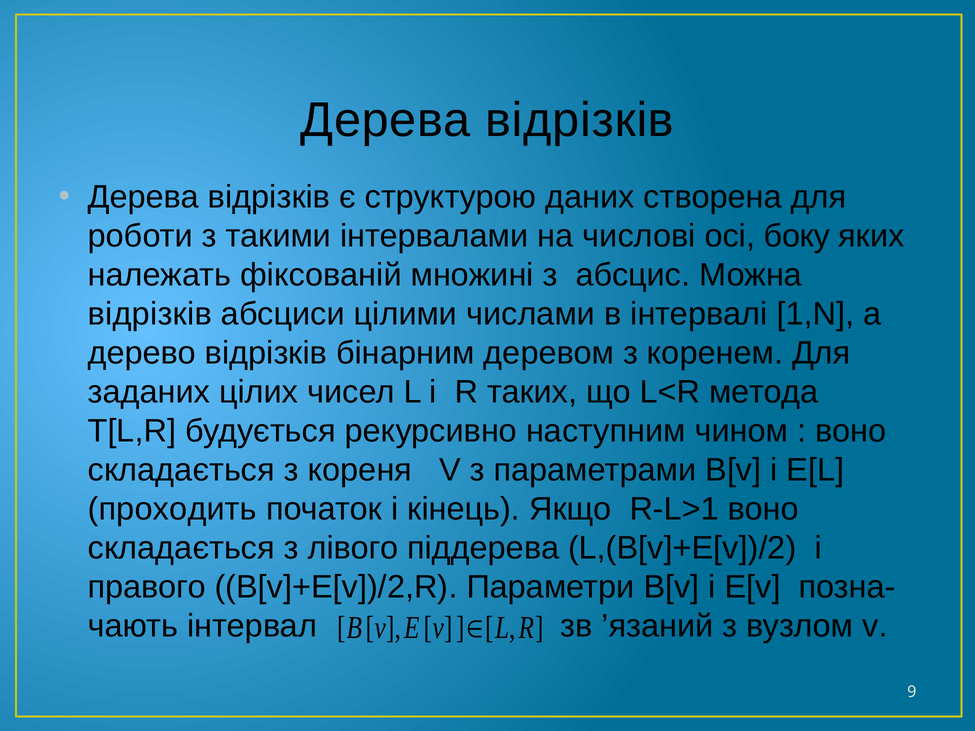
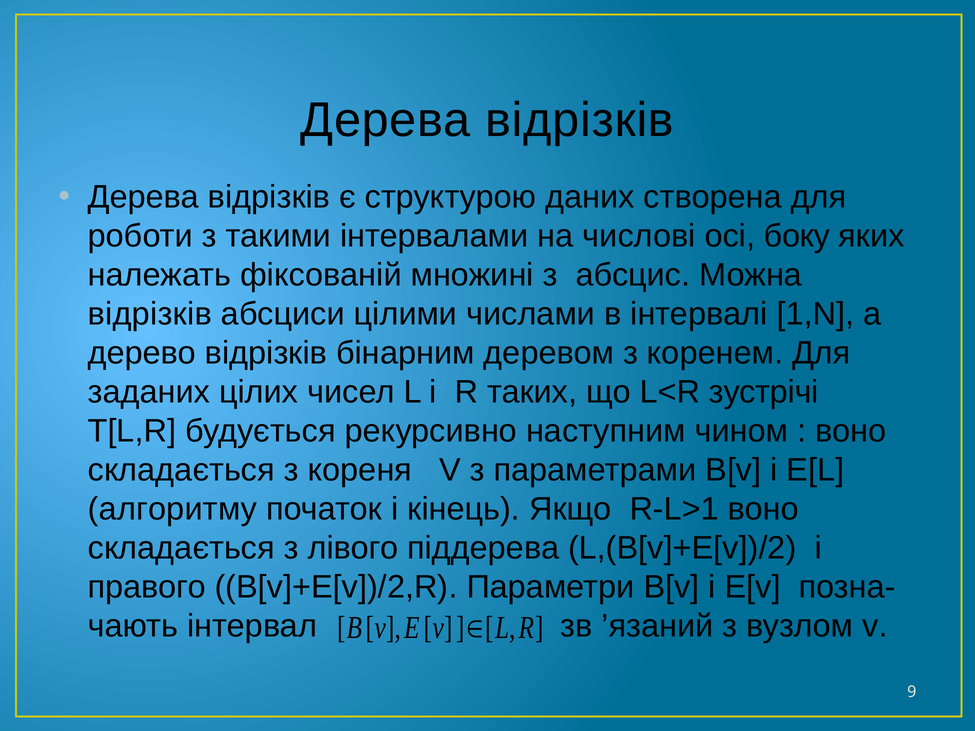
метода: метода -> зустрічі
проходить: проходить -> алгоритму
